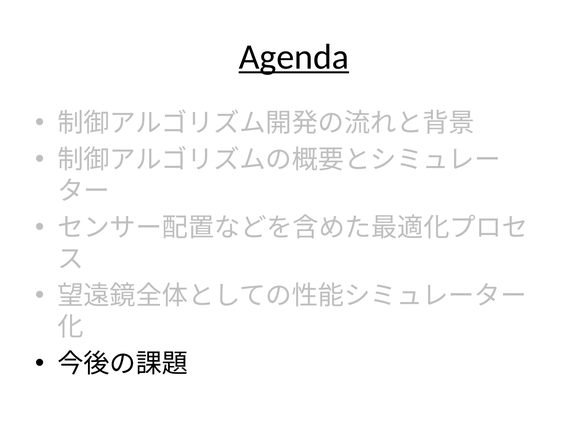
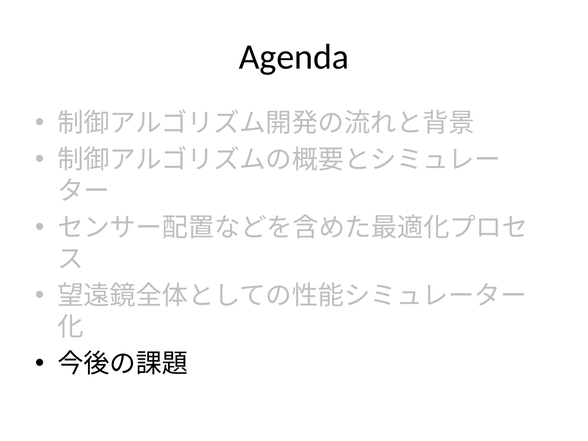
Agenda underline: present -> none
